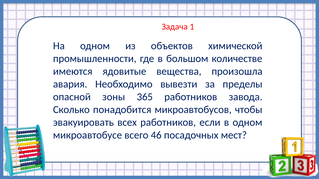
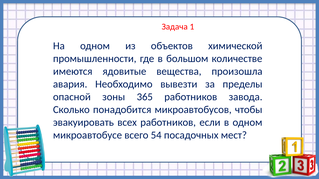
46: 46 -> 54
